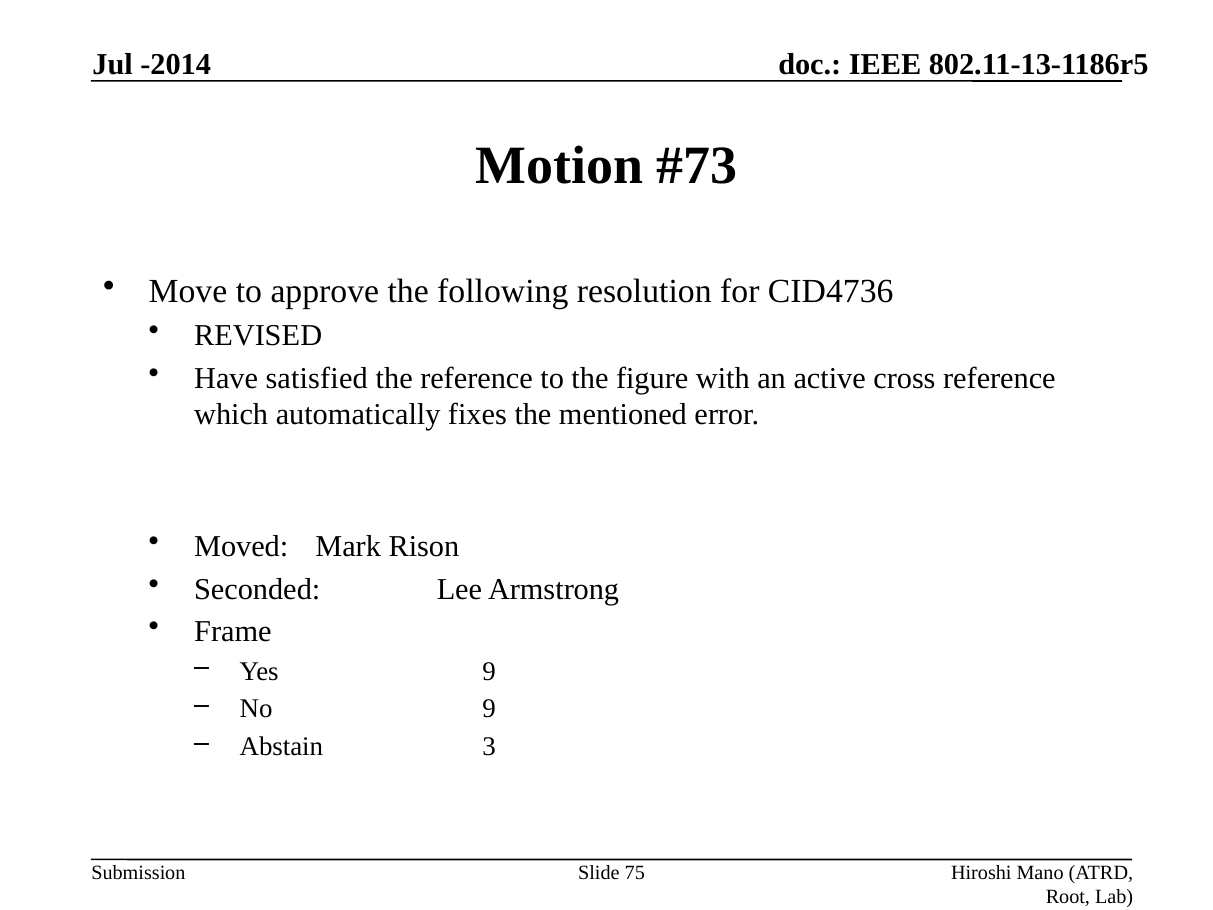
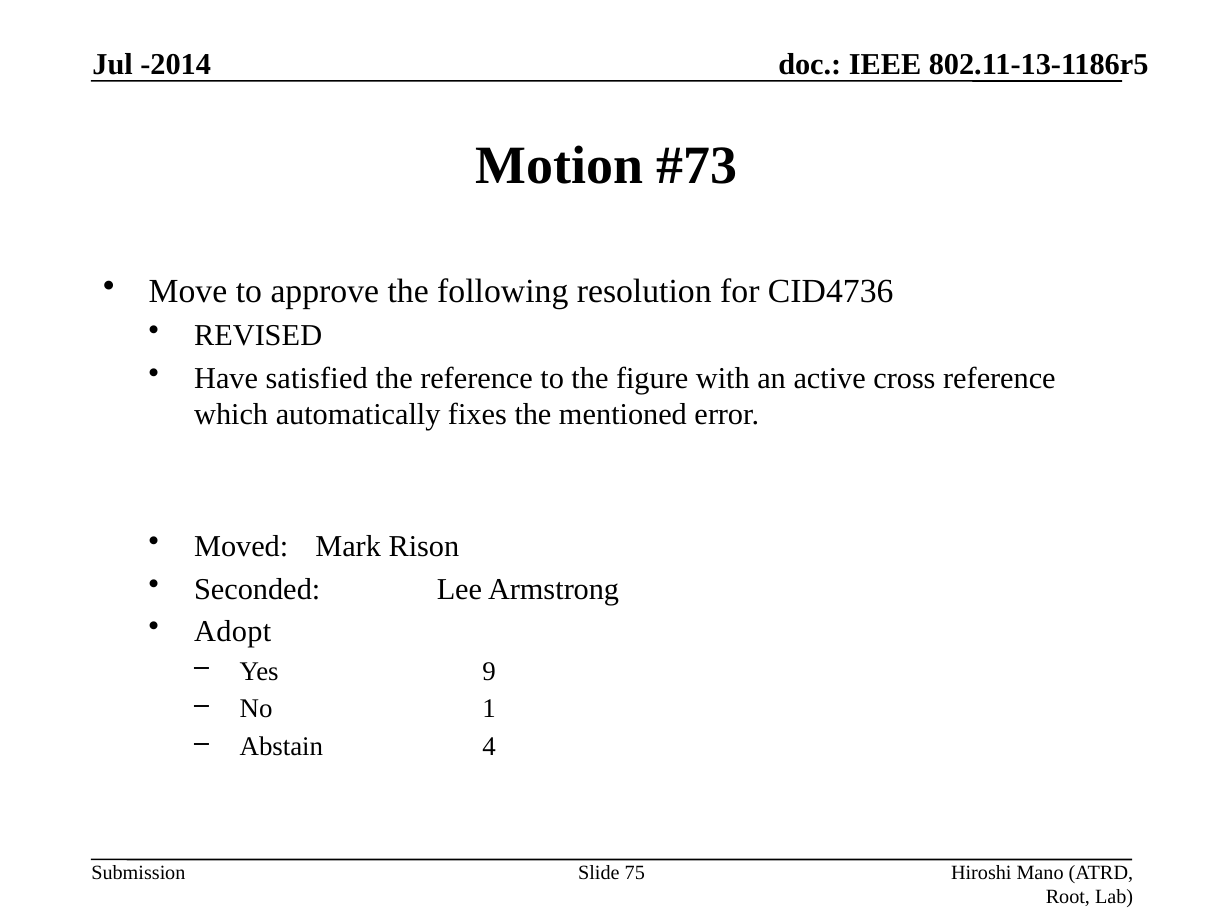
Frame: Frame -> Adopt
No 9: 9 -> 1
3: 3 -> 4
